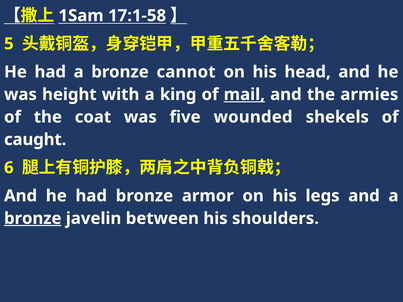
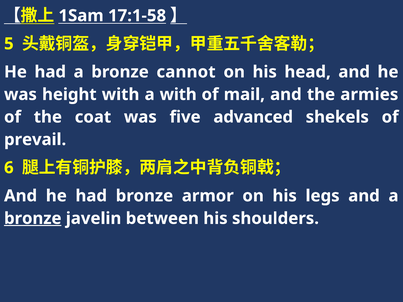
a king: king -> with
mail underline: present -> none
wounded: wounded -> advanced
caught: caught -> prevail
